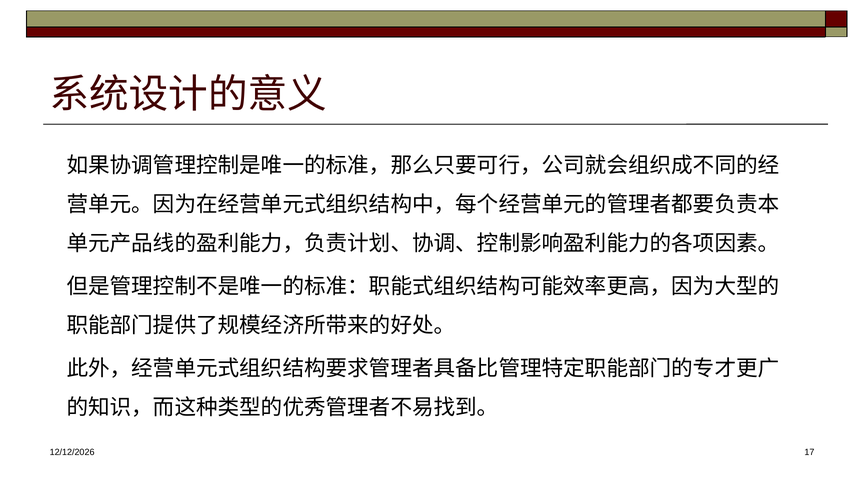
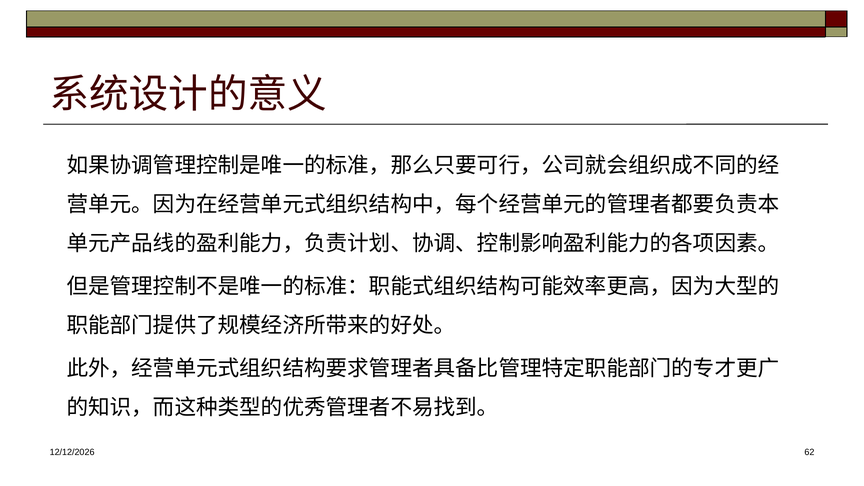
17: 17 -> 62
